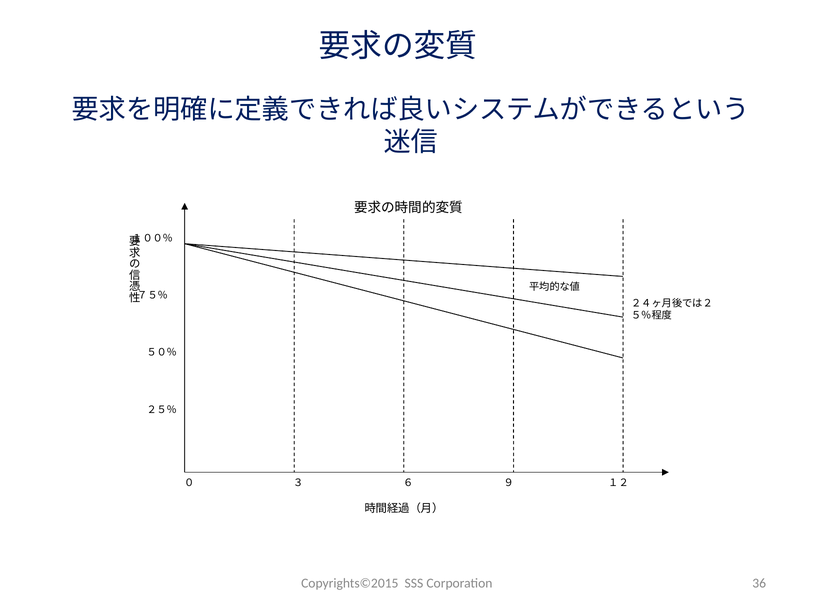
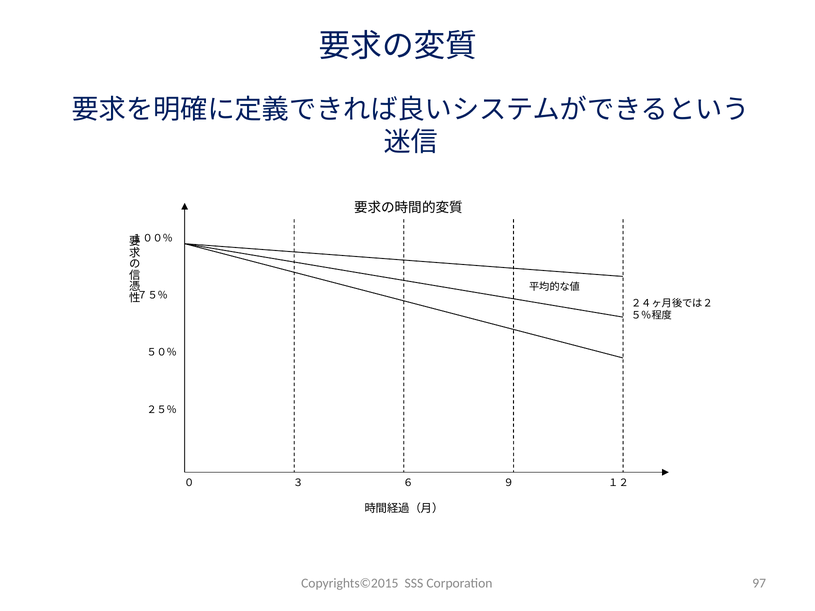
36: 36 -> 97
